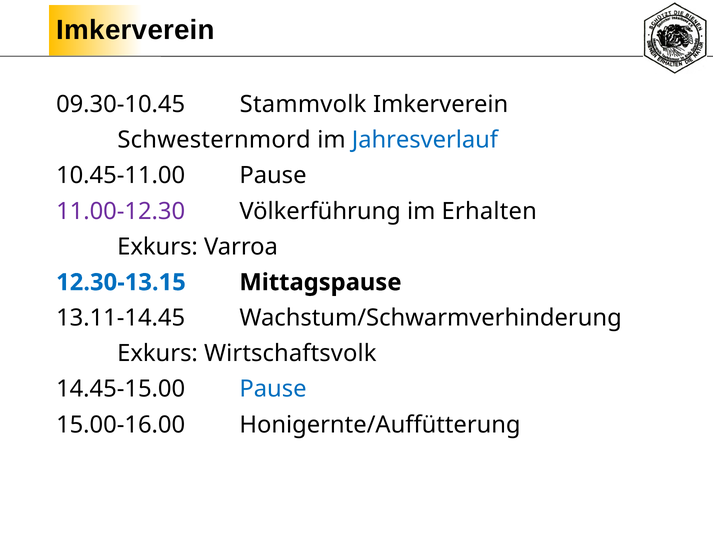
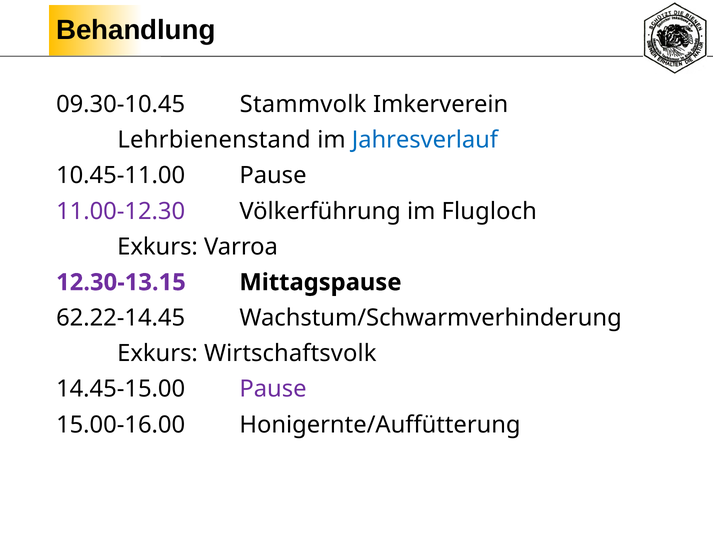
Imkerverein at (136, 30): Imkerverein -> Behandlung
Schwesternmord: Schwesternmord -> Lehrbienenstand
Erhalten: Erhalten -> Flugloch
12.30-13.15 colour: blue -> purple
13.11-14.45: 13.11-14.45 -> 62.22-14.45
Pause at (273, 389) colour: blue -> purple
